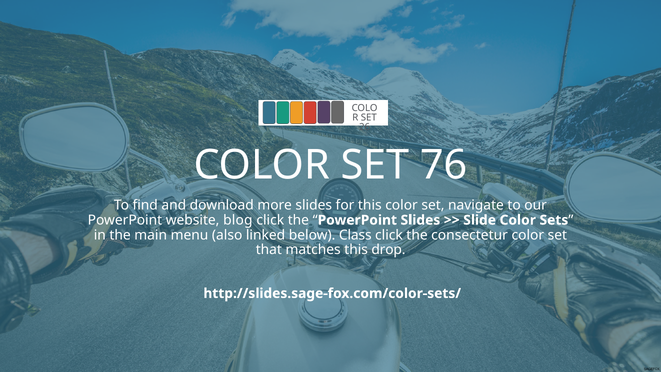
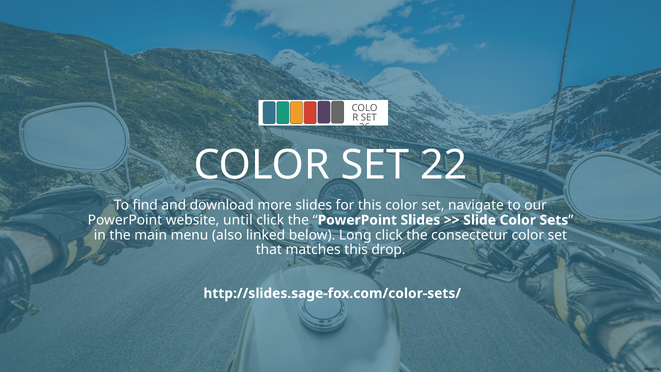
76: 76 -> 22
blog: blog -> until
Class: Class -> Long
